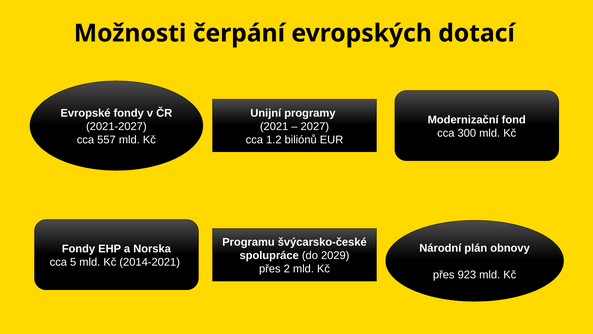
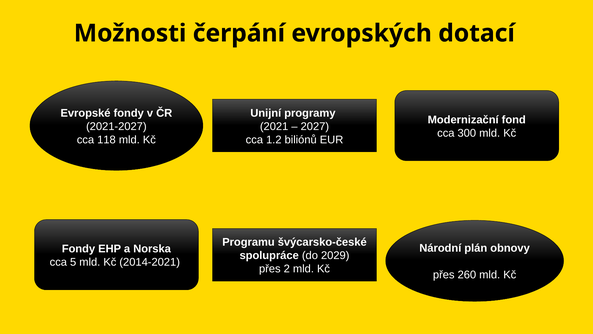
557: 557 -> 118
923: 923 -> 260
